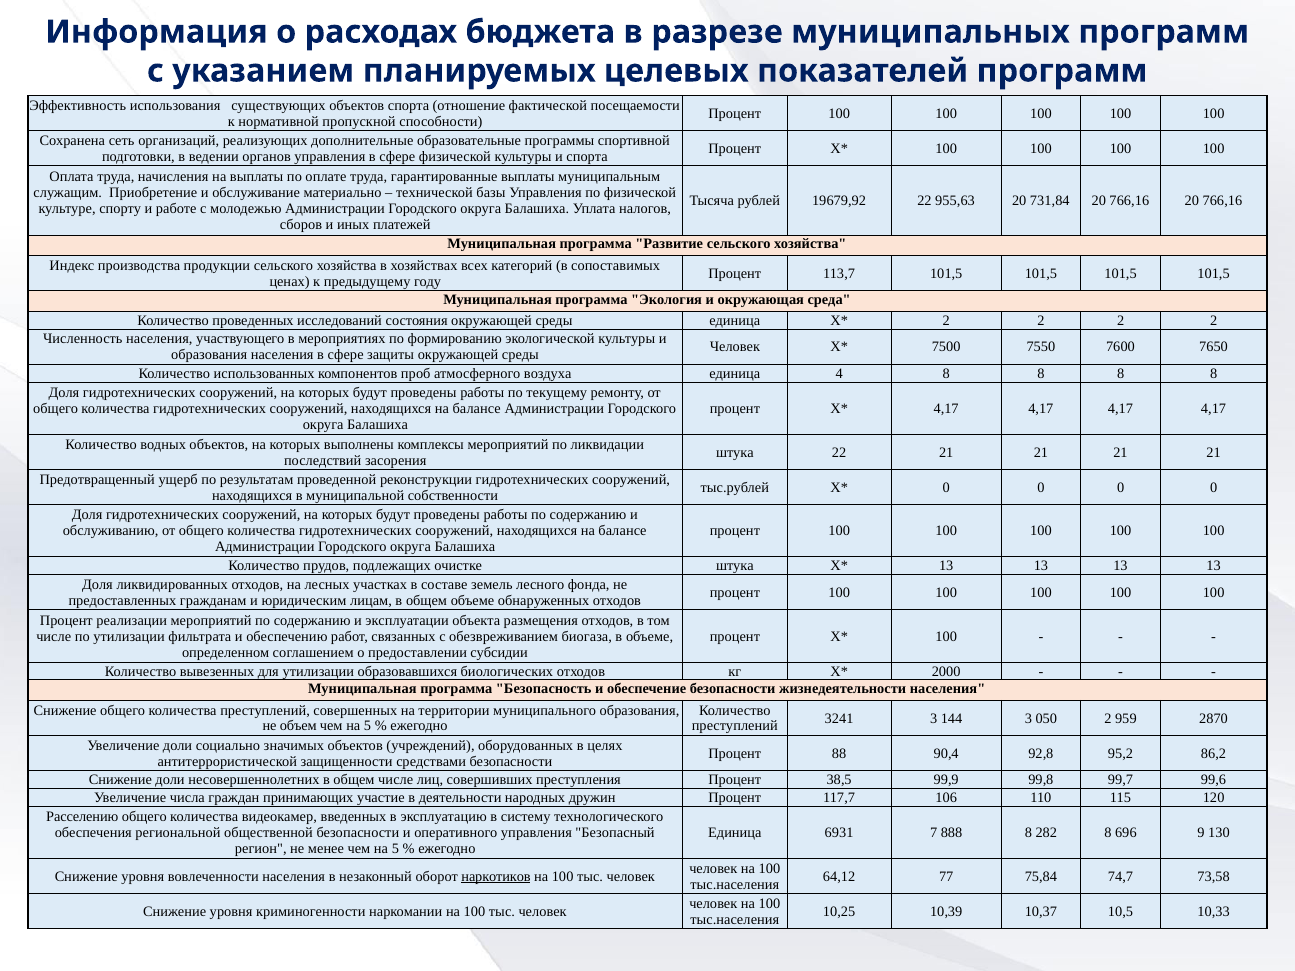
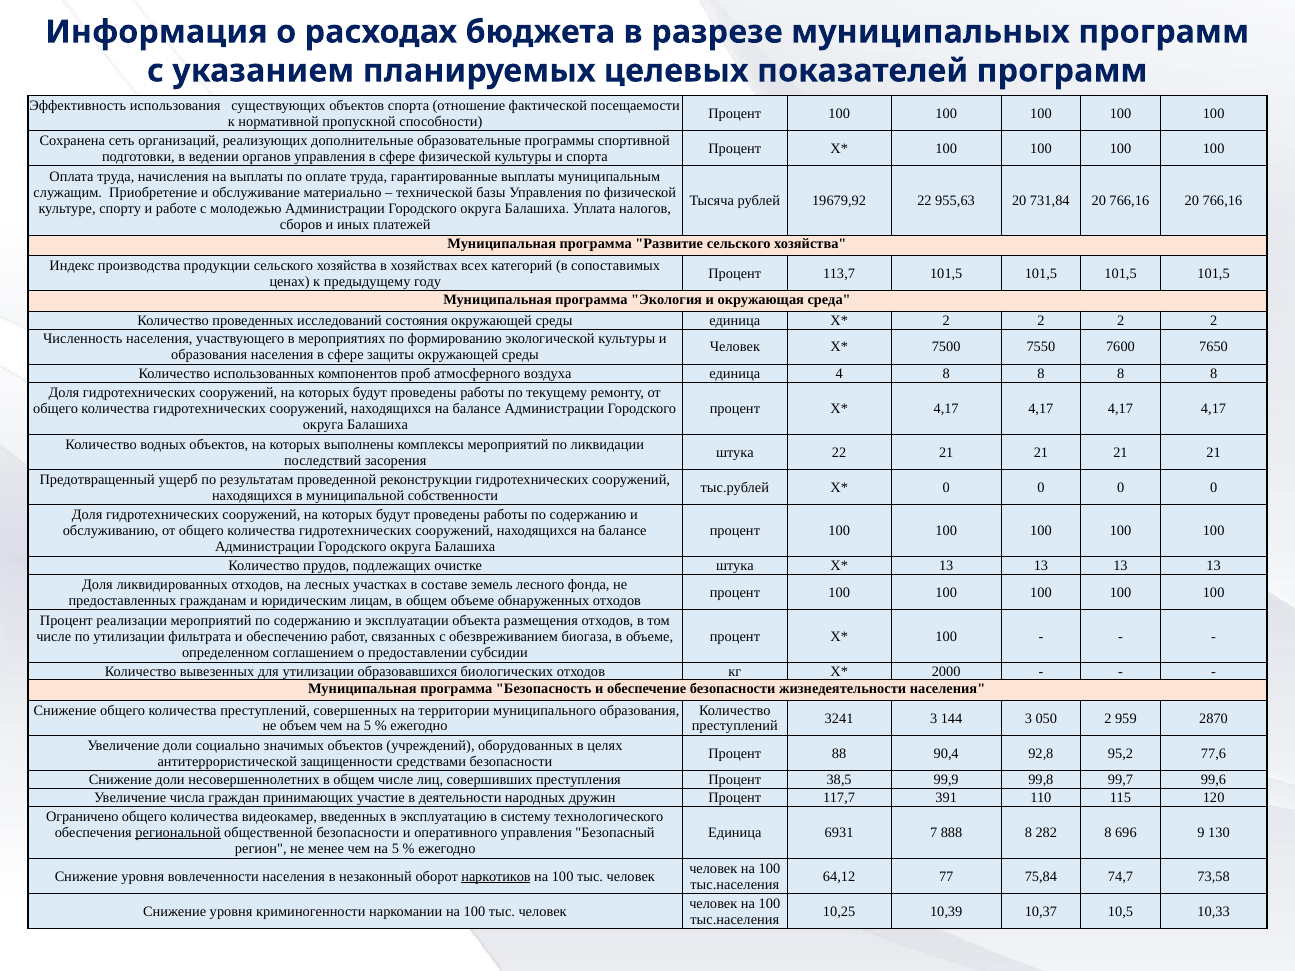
86,2: 86,2 -> 77,6
106: 106 -> 391
Расселению: Расселению -> Ограничено
региональной underline: none -> present
